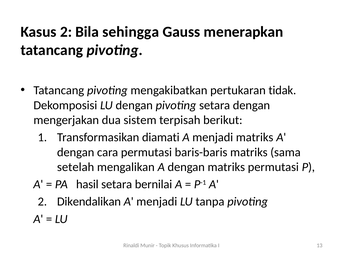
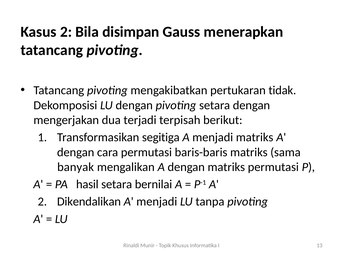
sehingga: sehingga -> disimpan
sistem: sistem -> terjadi
diamati: diamati -> segitiga
setelah: setelah -> banyak
